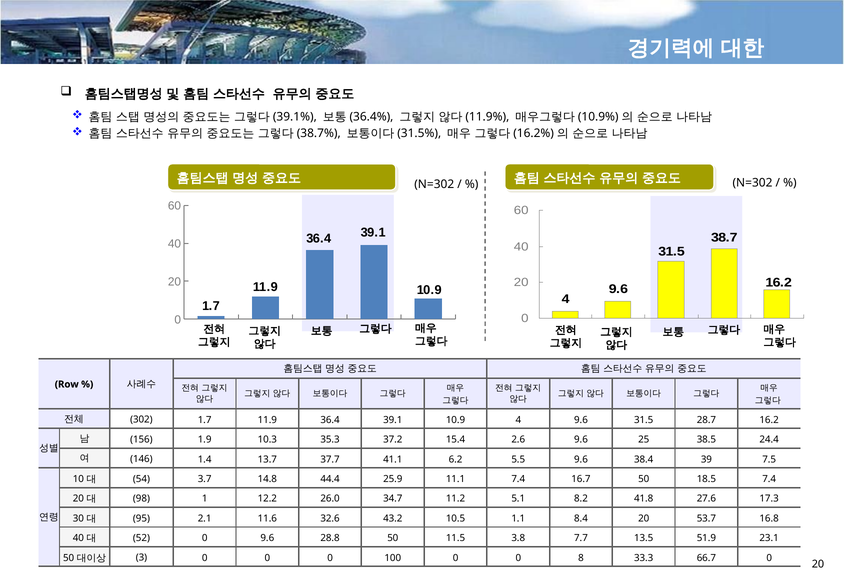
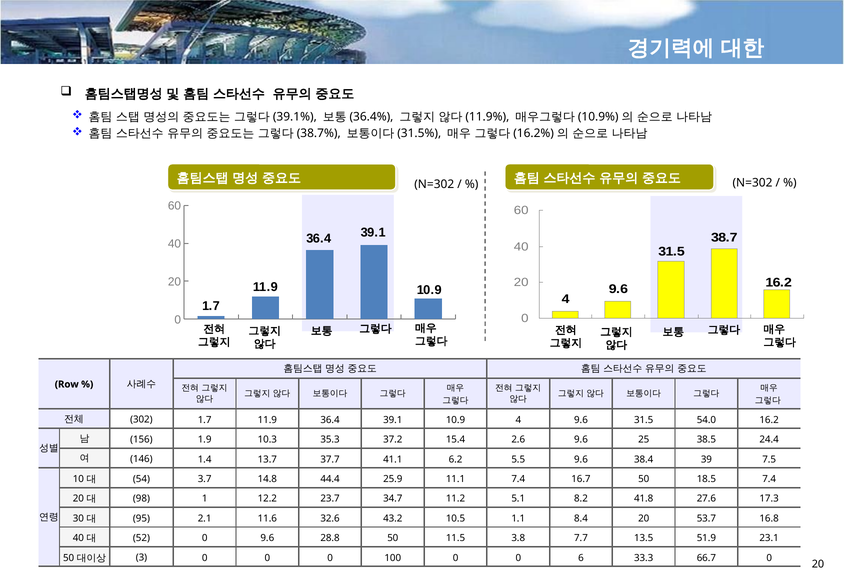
28.7: 28.7 -> 54.0
26.0: 26.0 -> 23.7
8: 8 -> 6
